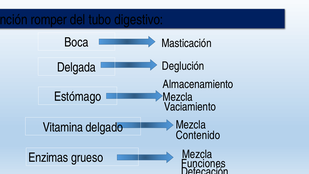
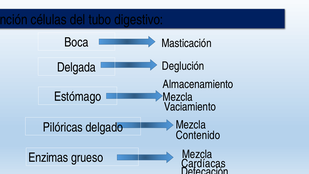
romper: romper -> células
Vitamina: Vitamina -> Pilóricas
Funciones: Funciones -> Cardíacas
